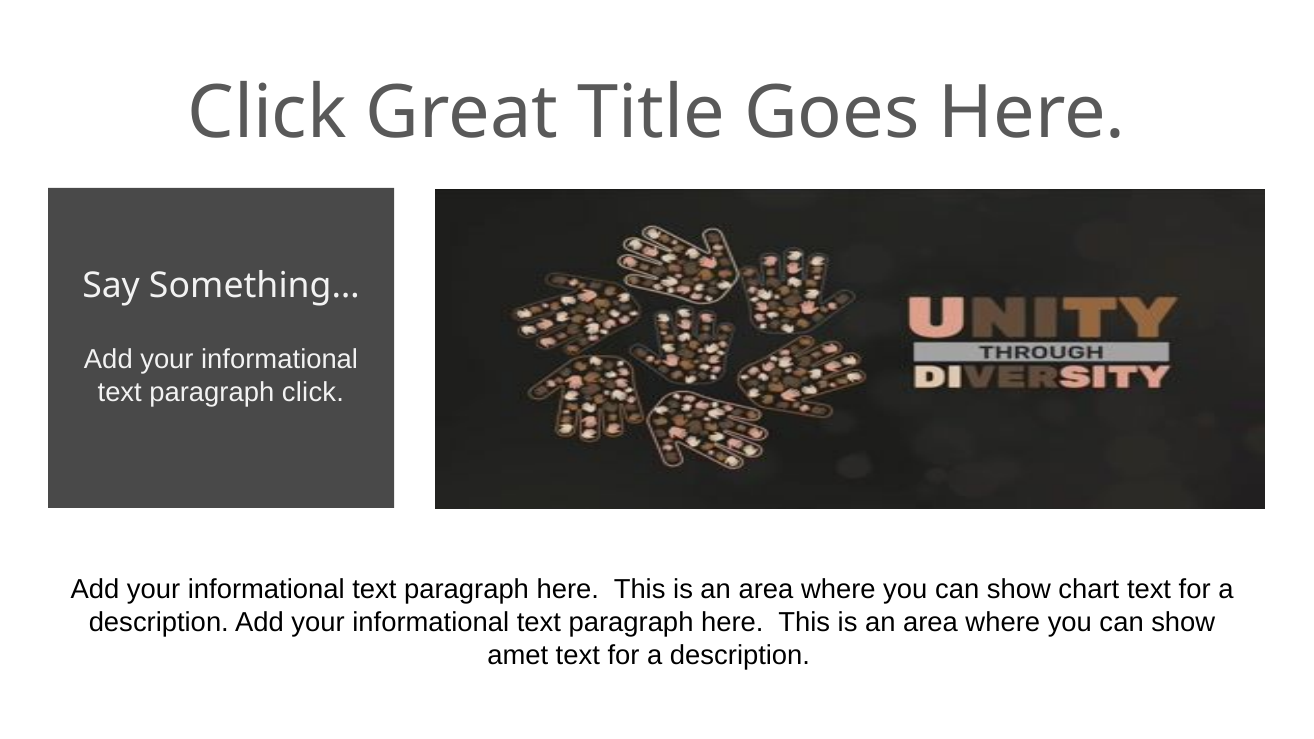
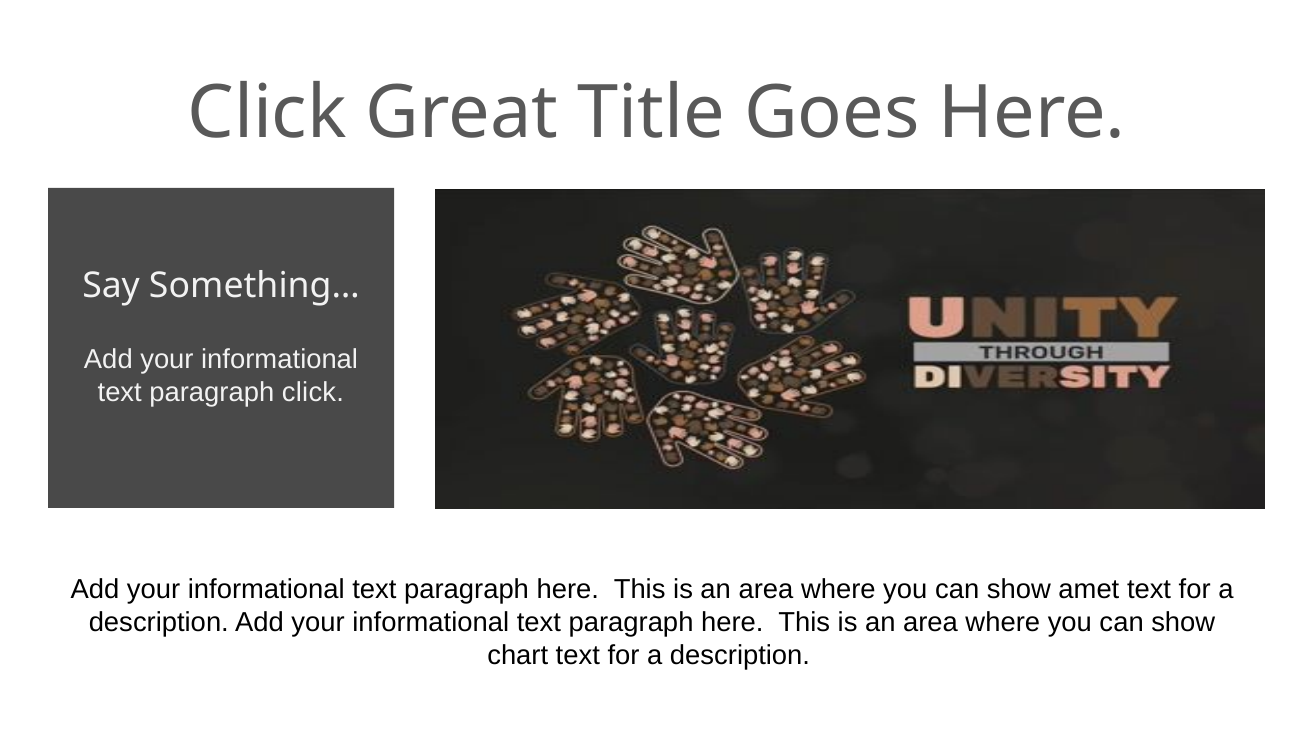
chart: chart -> amet
amet: amet -> chart
